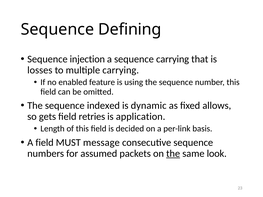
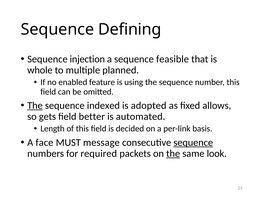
sequence carrying: carrying -> feasible
losses: losses -> whole
multiple carrying: carrying -> planned
The at (35, 106) underline: none -> present
dynamic: dynamic -> adopted
retries: retries -> better
application: application -> automated
A field: field -> face
sequence at (193, 143) underline: none -> present
assumed: assumed -> required
